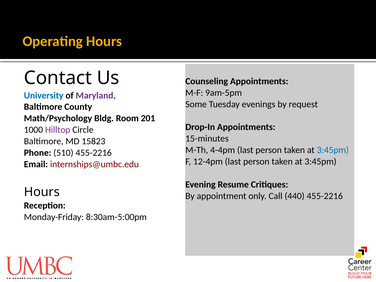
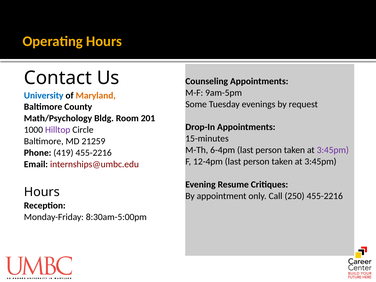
Maryland colour: purple -> orange
15823: 15823 -> 21259
4-4pm: 4-4pm -> 6-4pm
3:45pm at (333, 150) colour: blue -> purple
510: 510 -> 419
440: 440 -> 250
